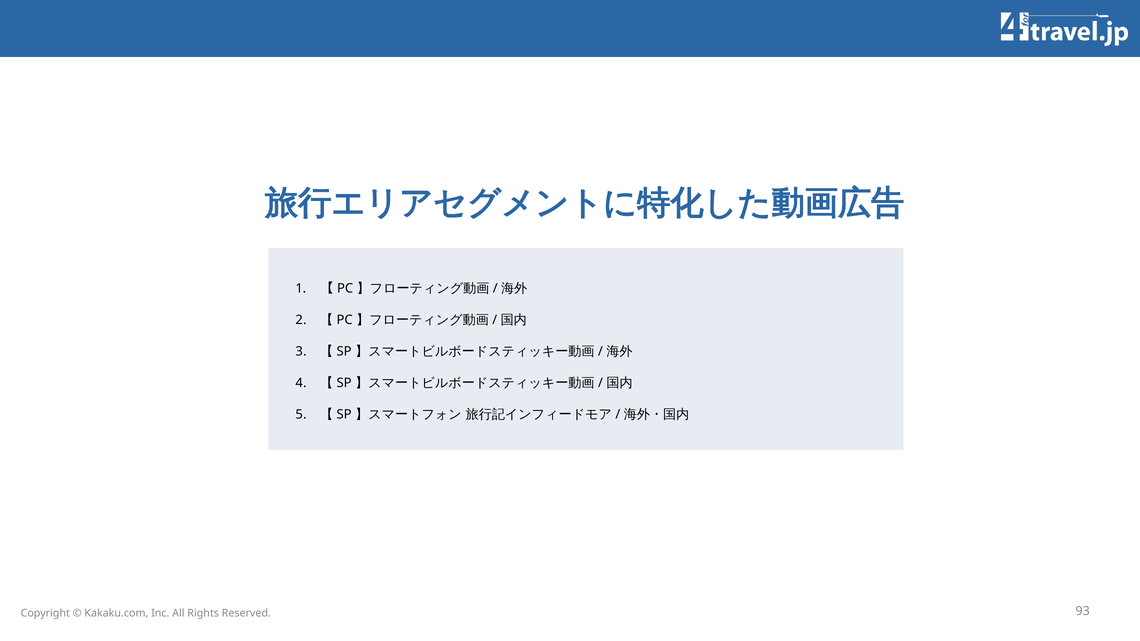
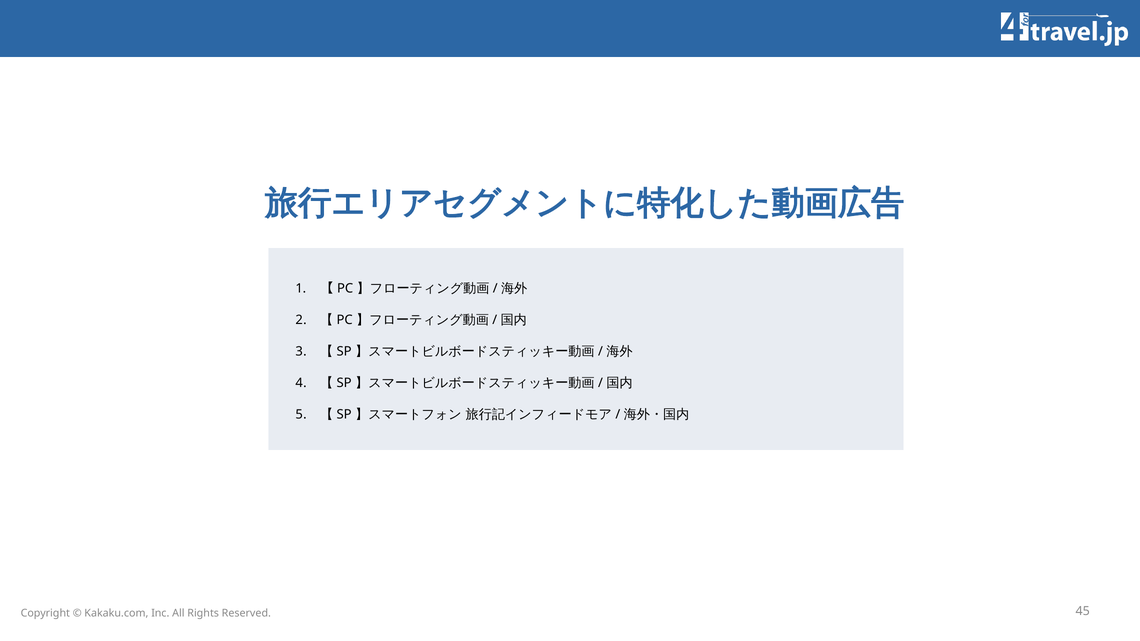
93: 93 -> 45
